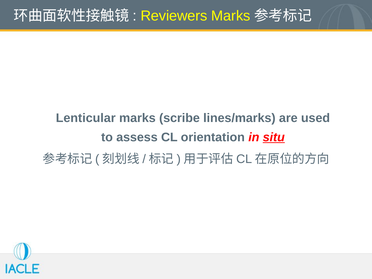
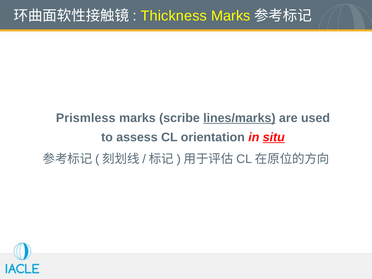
Reviewers: Reviewers -> Thickness
Lenticular: Lenticular -> Prismless
lines/marks underline: none -> present
